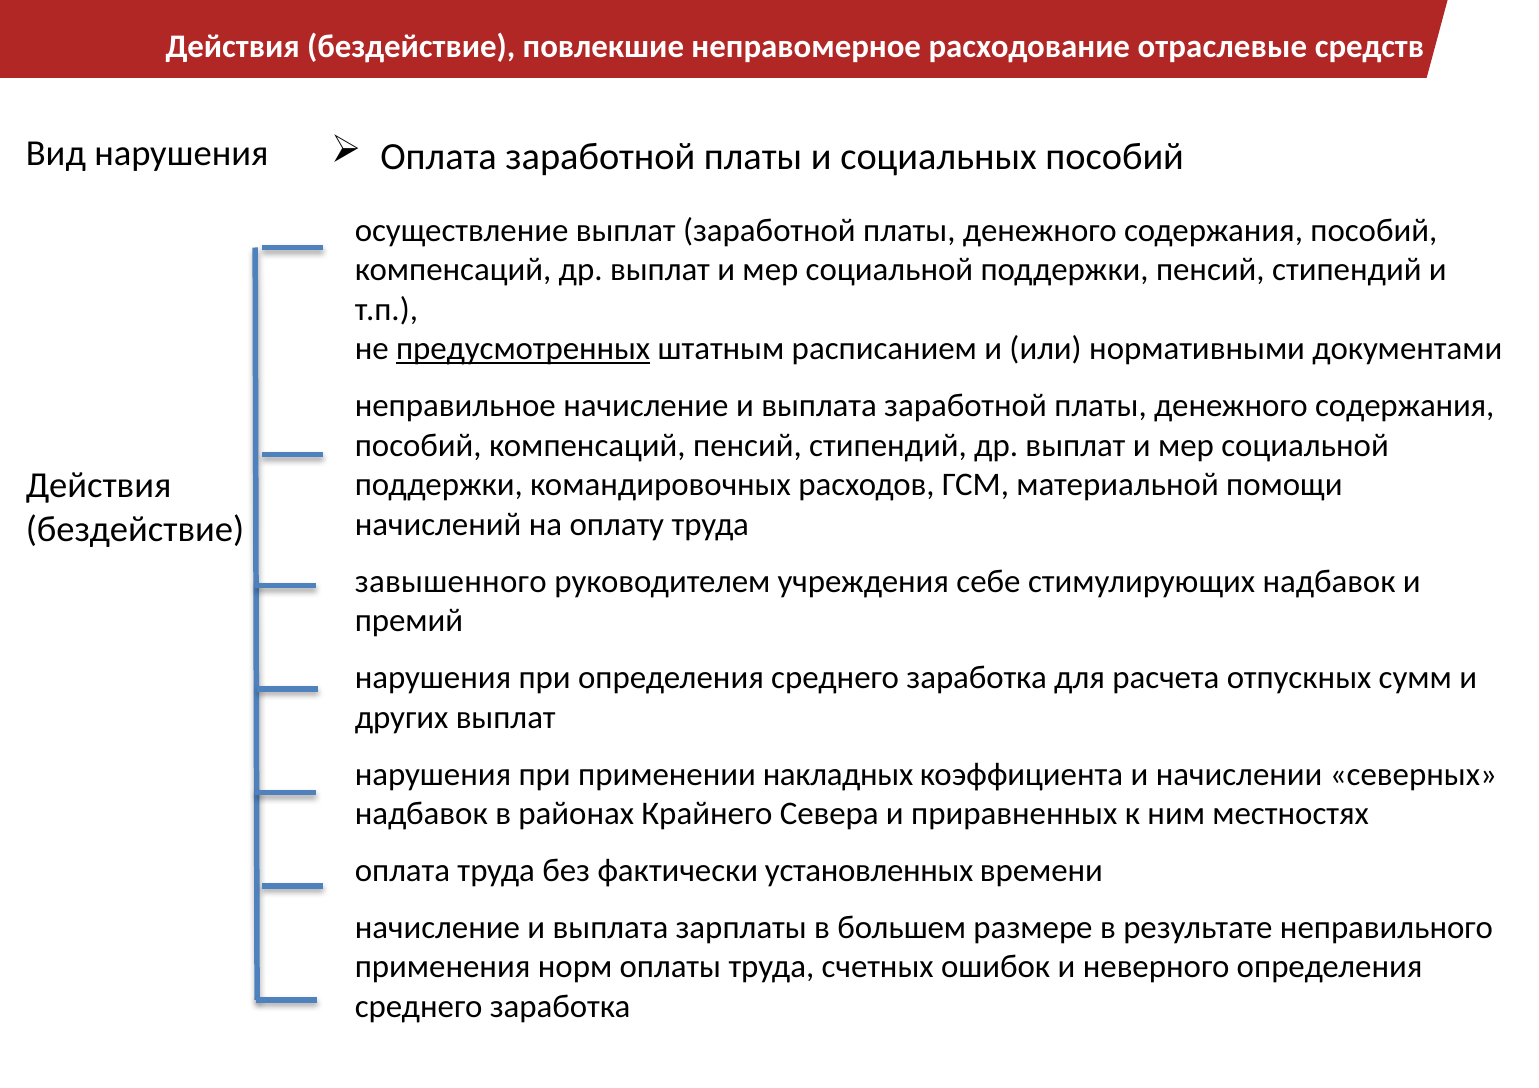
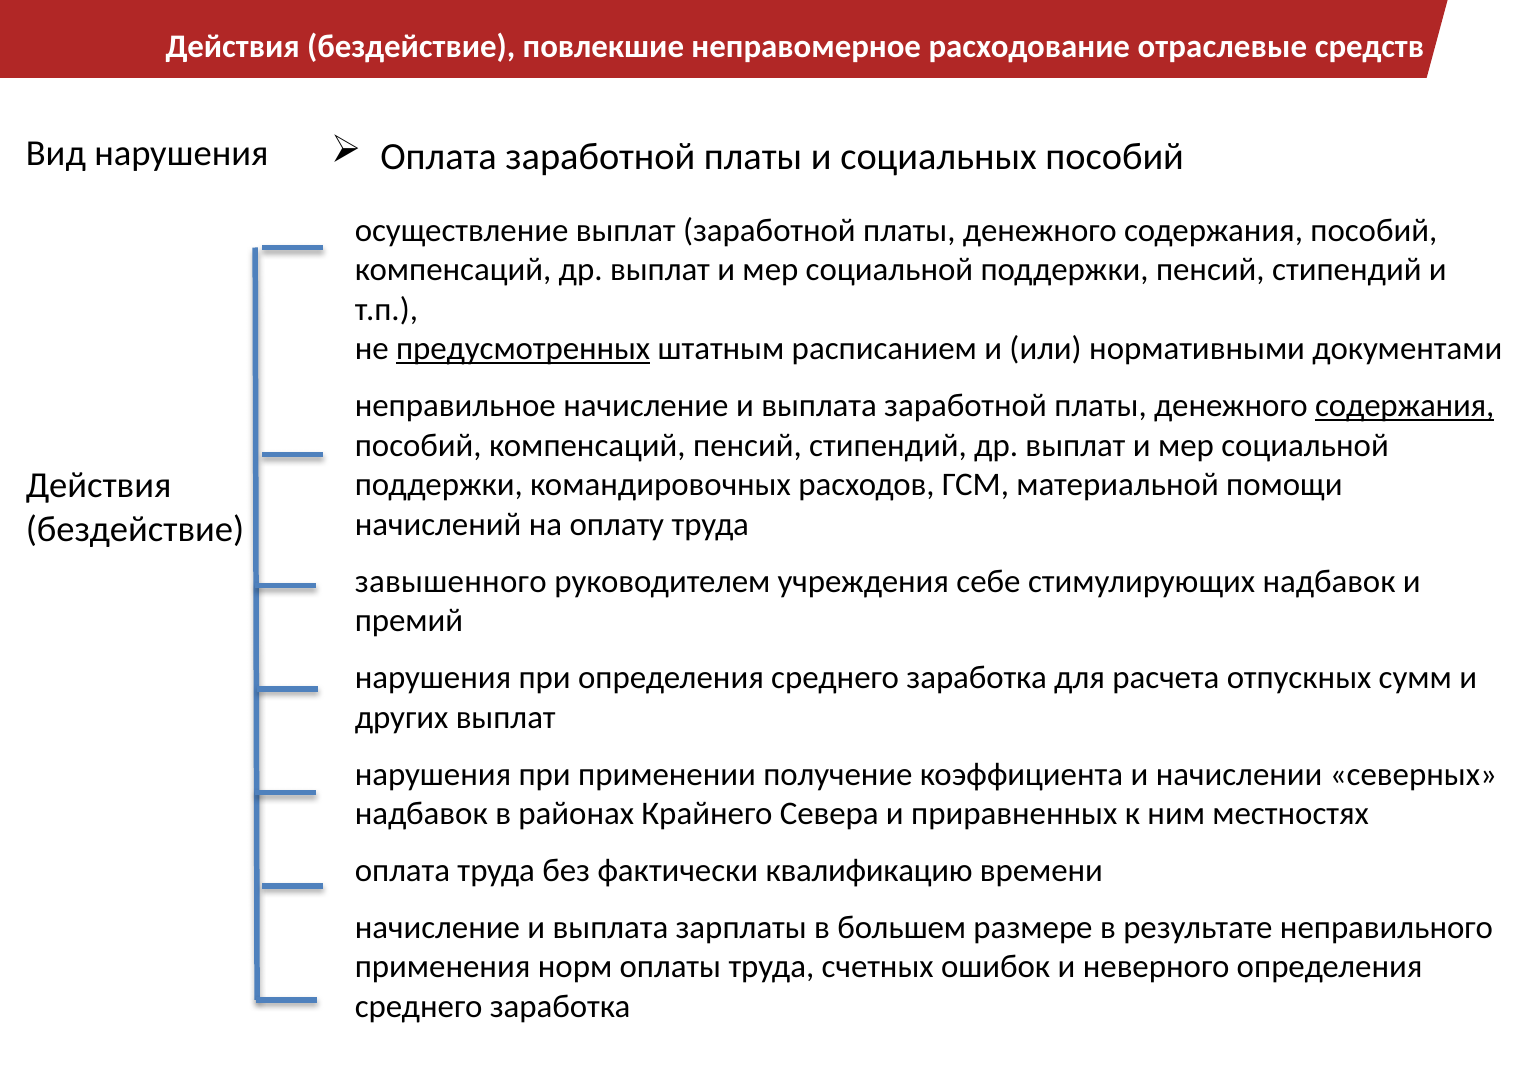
содержания at (1405, 406) underline: none -> present
накладных: накладных -> получение
установленных: установленных -> квалификацию
